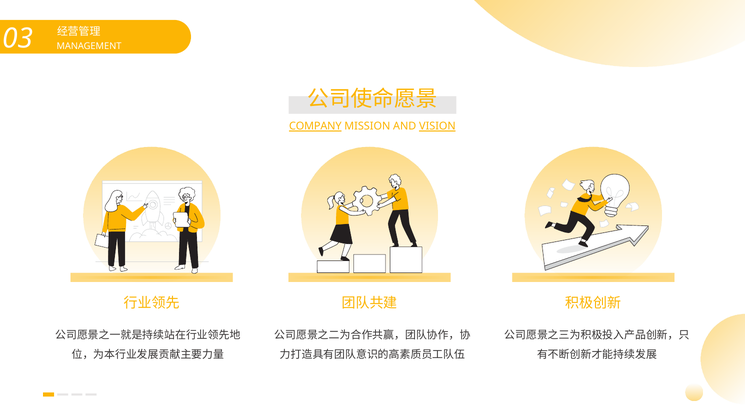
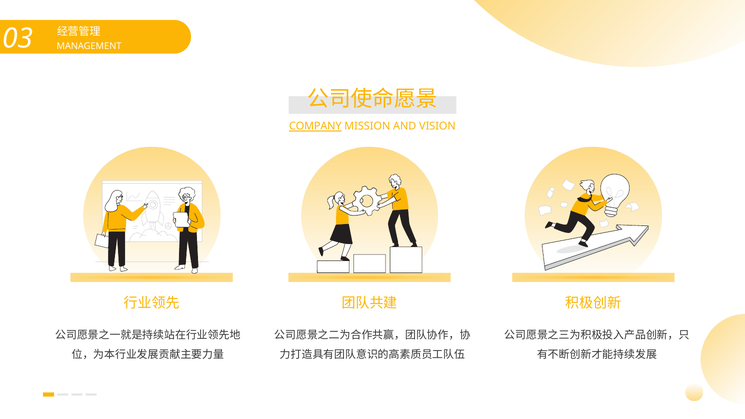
VISION underline: present -> none
